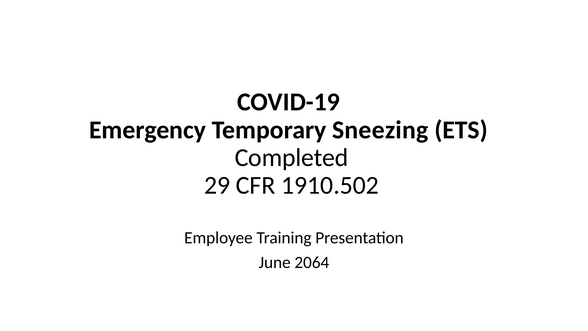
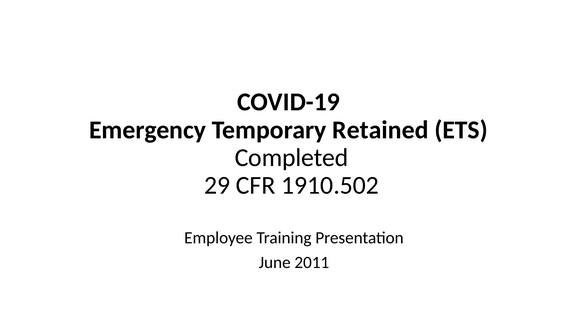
Sneezing: Sneezing -> Retained
2064: 2064 -> 2011
